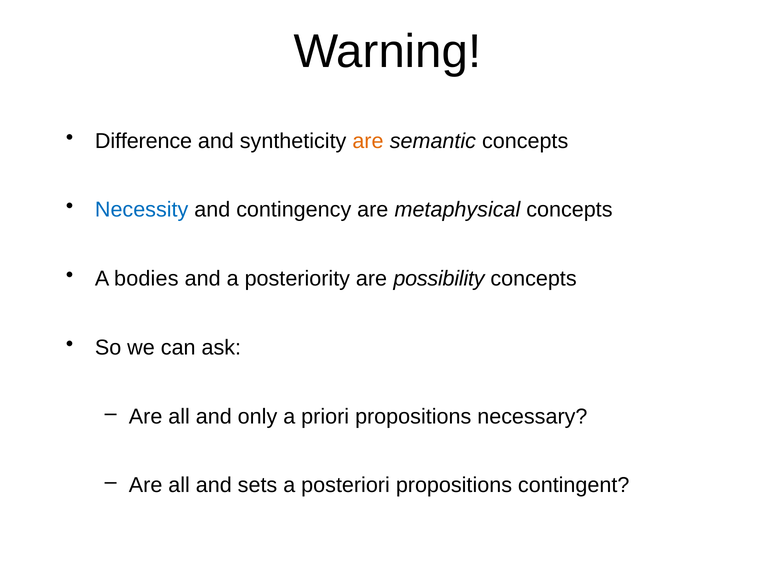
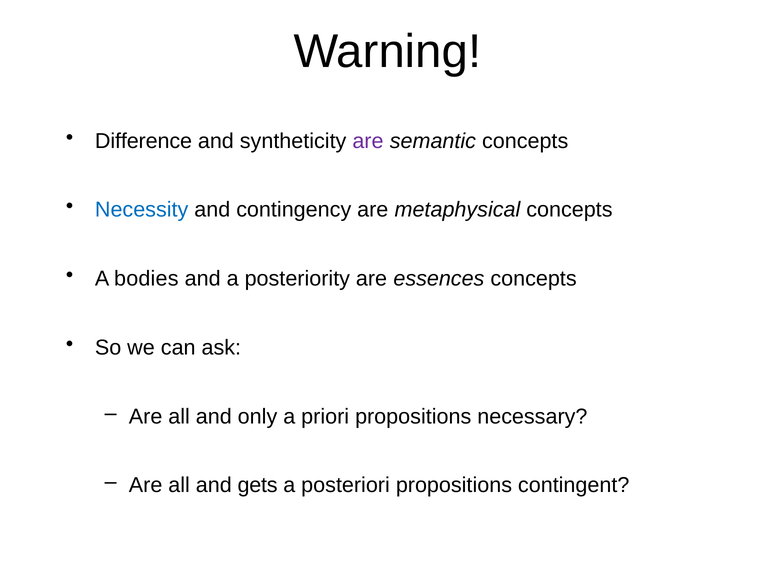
are at (368, 141) colour: orange -> purple
possibility: possibility -> essences
sets: sets -> gets
